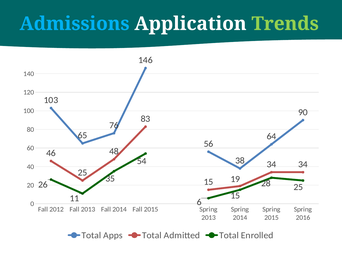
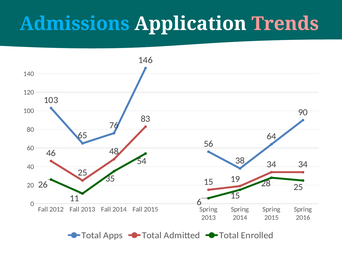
Trends colour: light green -> pink
